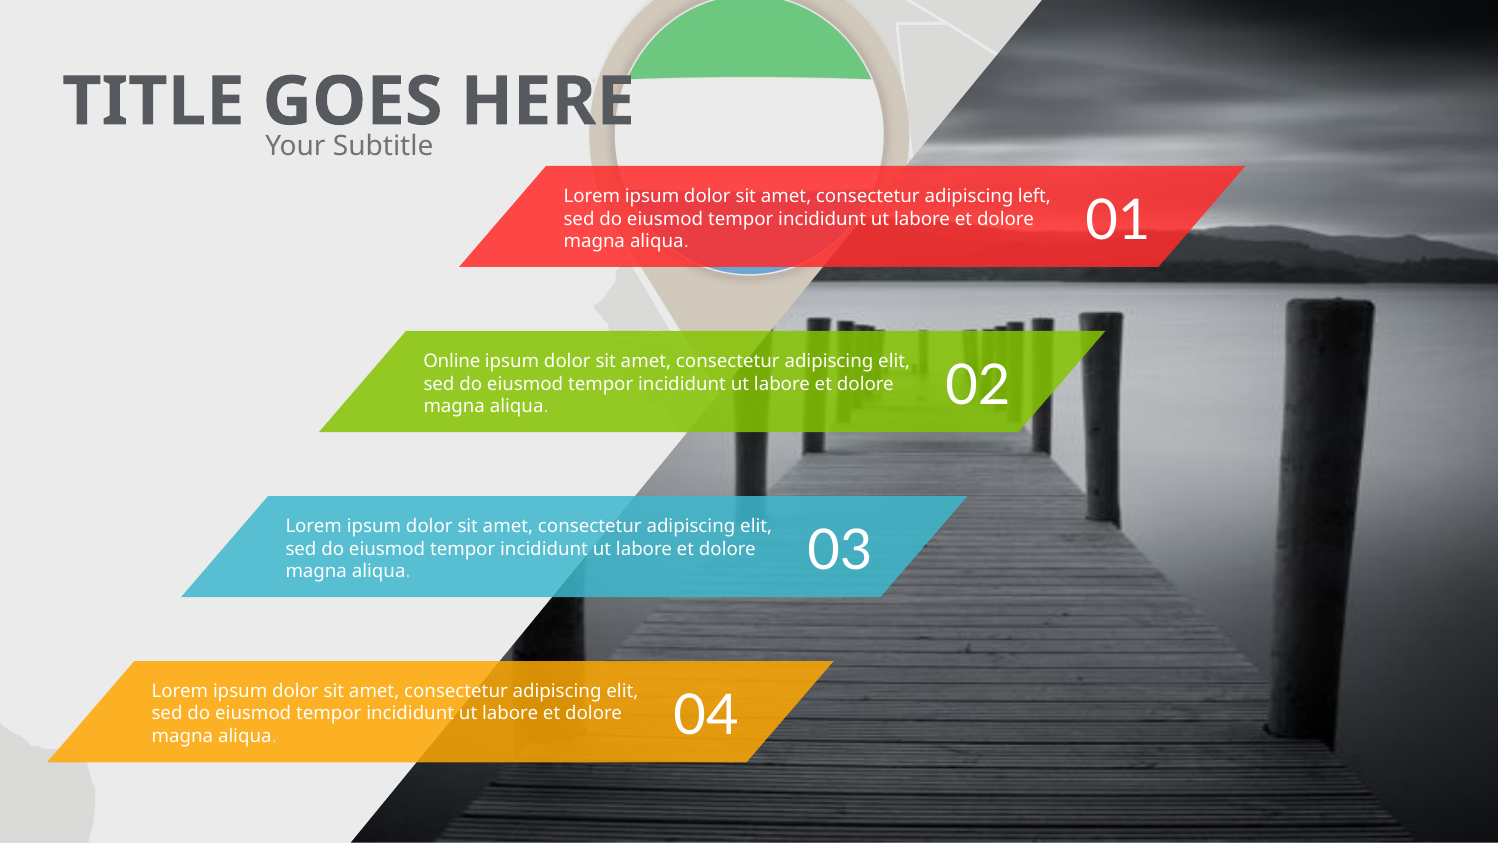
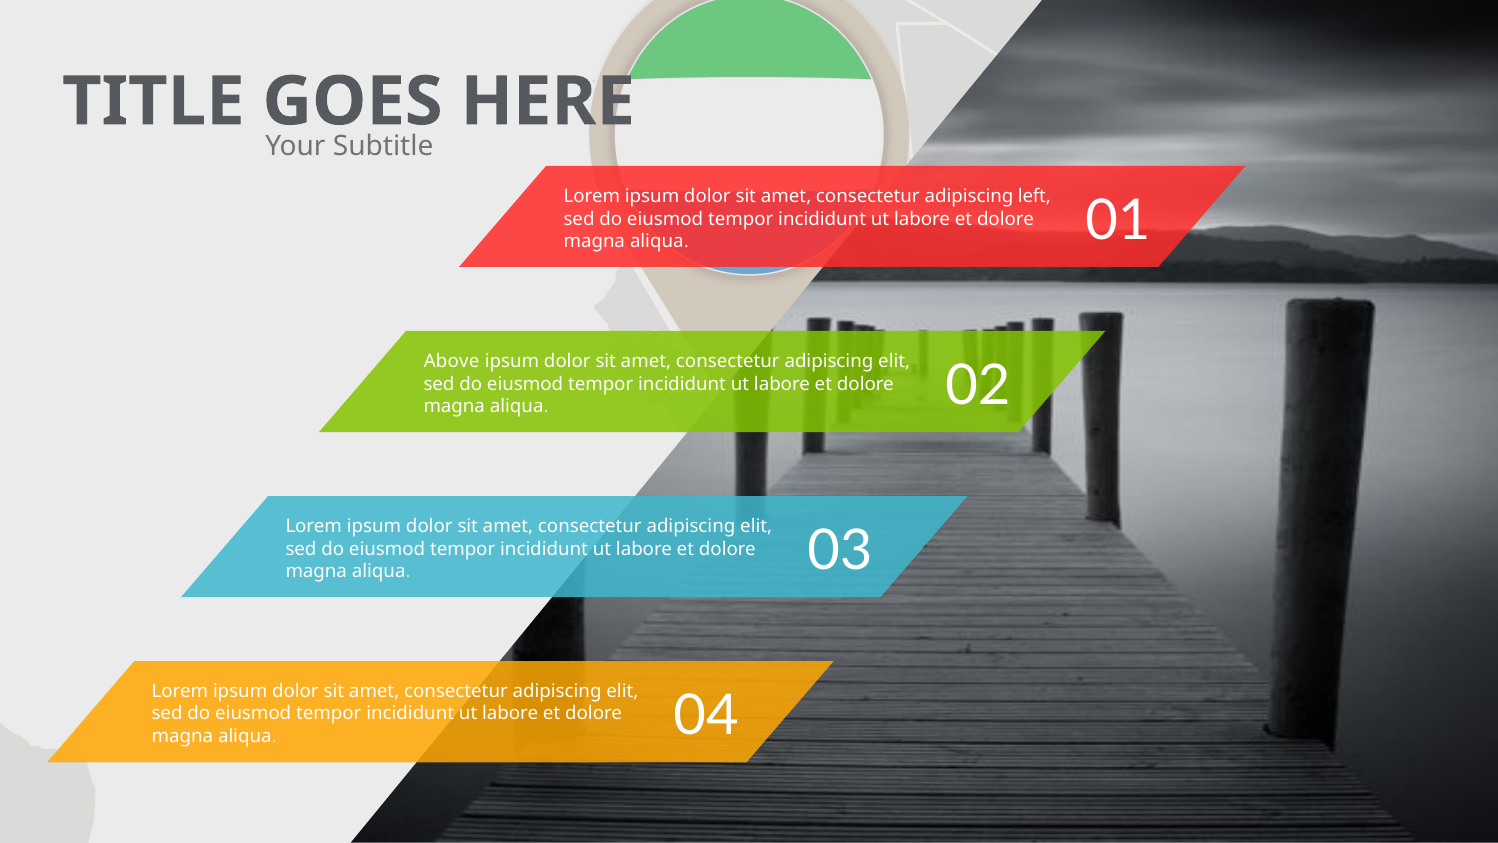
Online: Online -> Above
